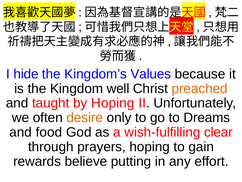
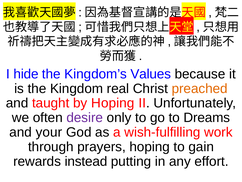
well: well -> real
desire colour: orange -> purple
food: food -> your
clear: clear -> work
believe: believe -> instead
